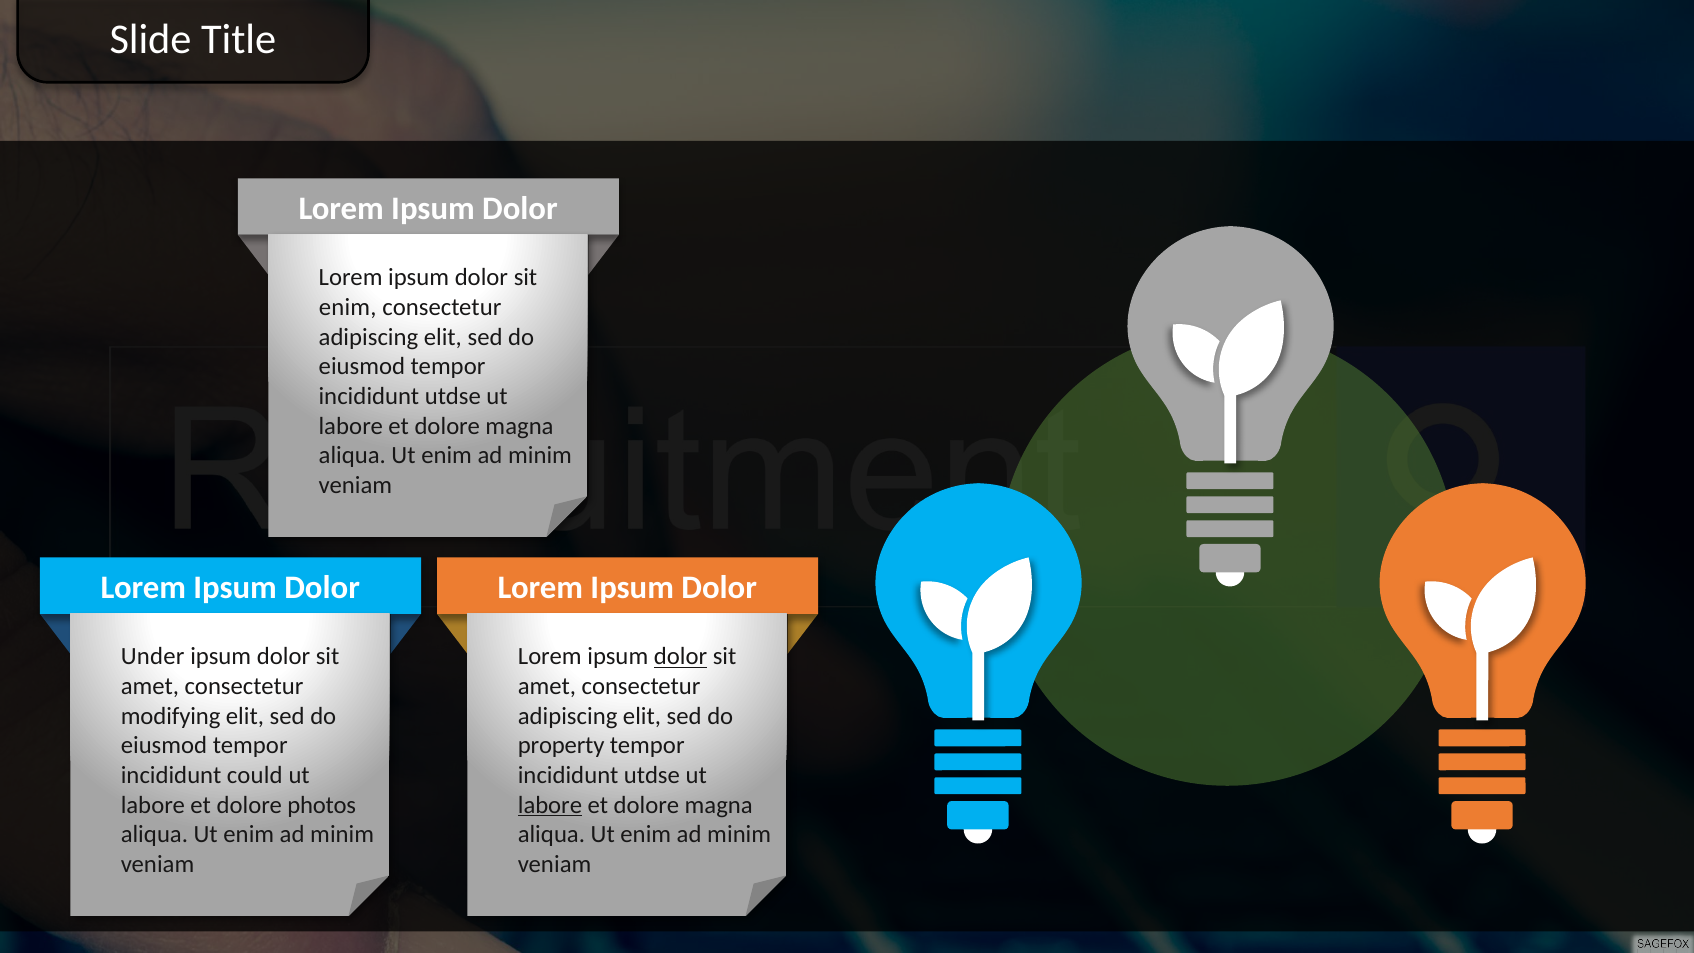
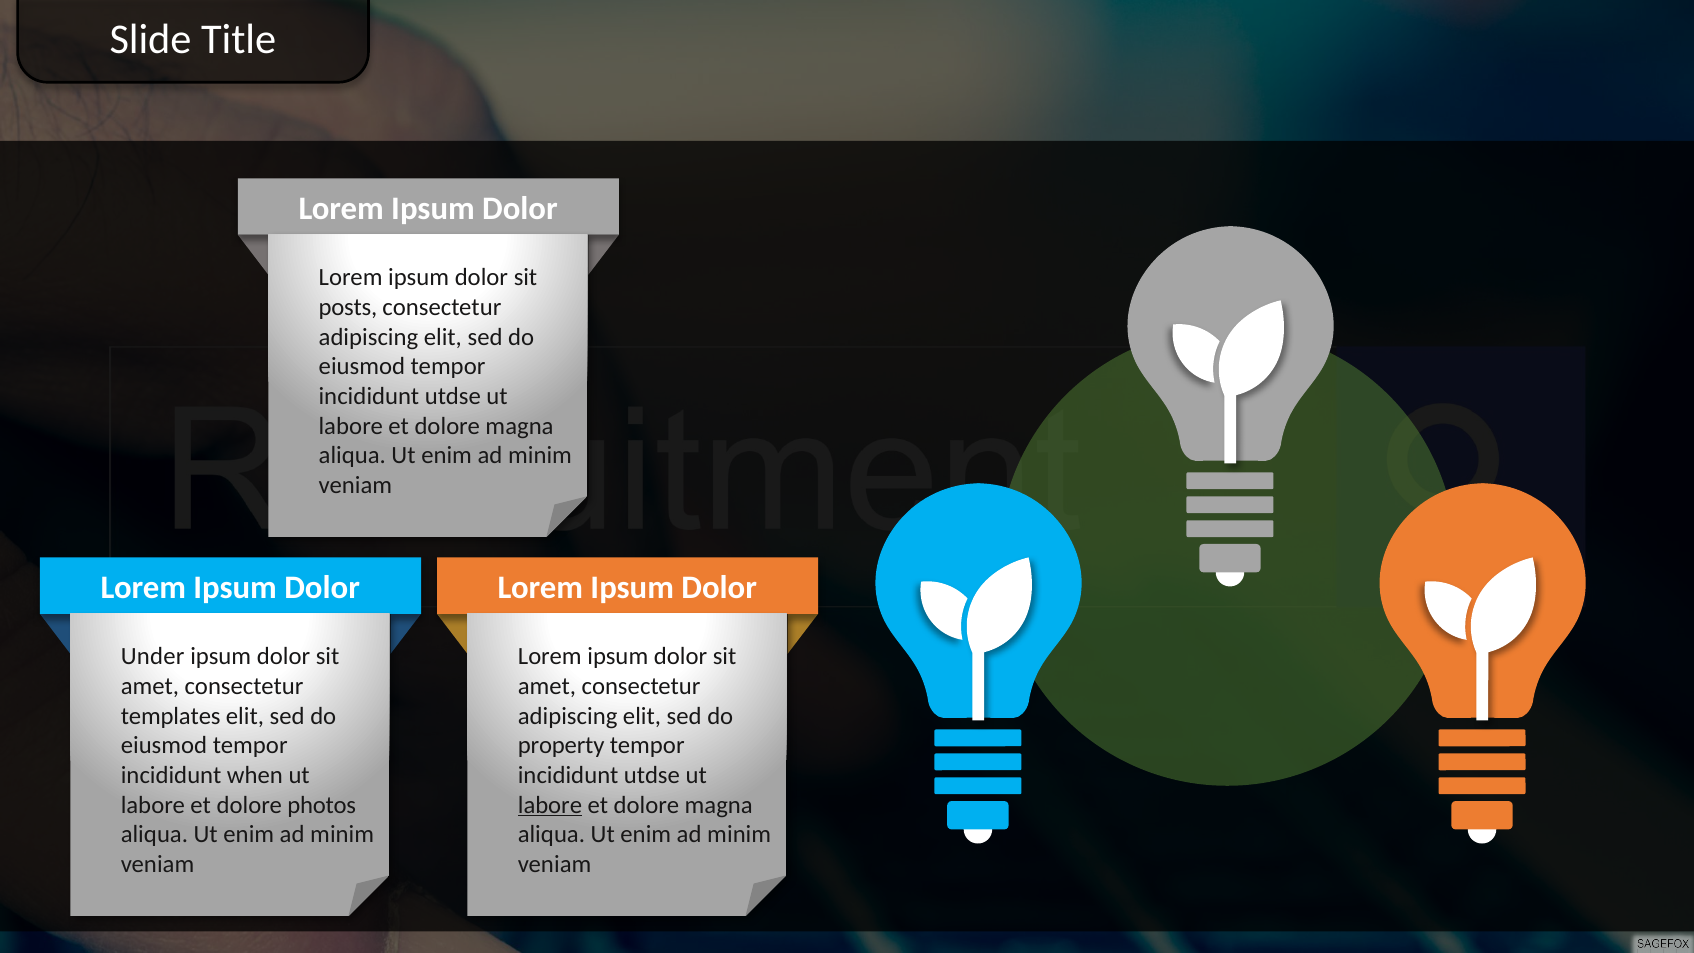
enim at (348, 307): enim -> posts
dolor at (681, 657) underline: present -> none
modifying: modifying -> templates
could: could -> when
